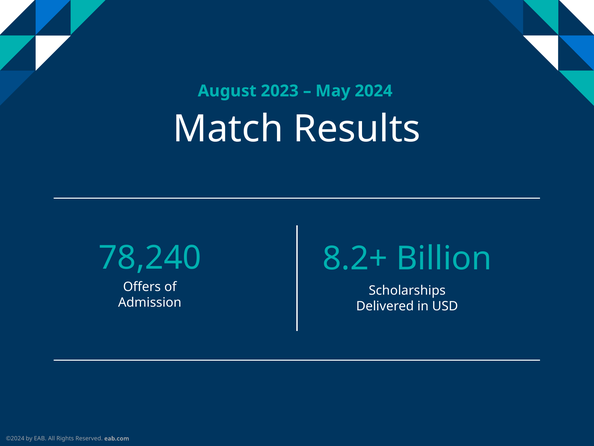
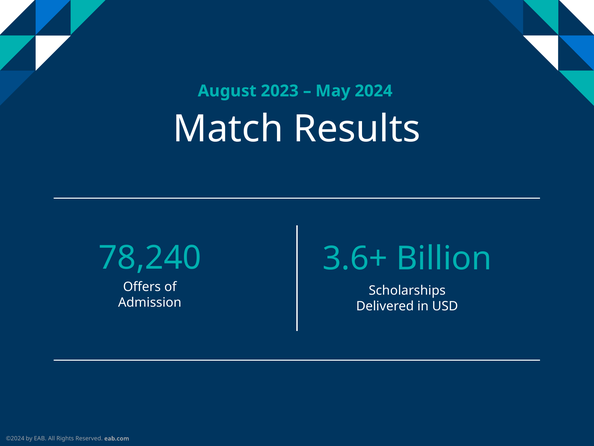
8.2+: 8.2+ -> 3.6+
